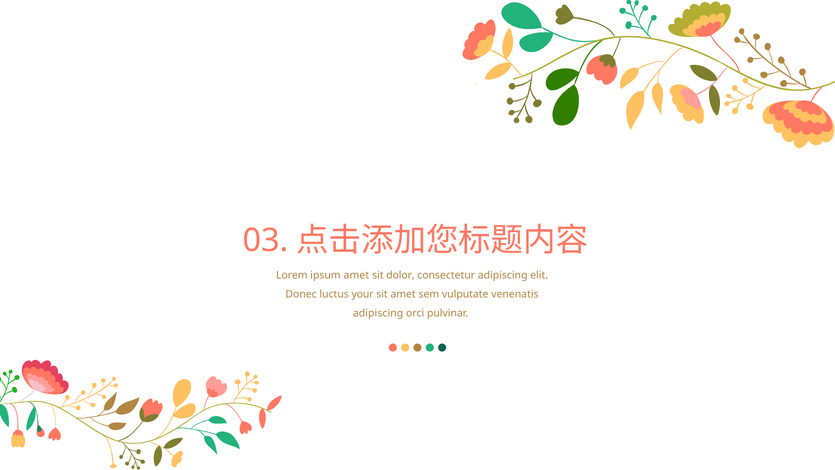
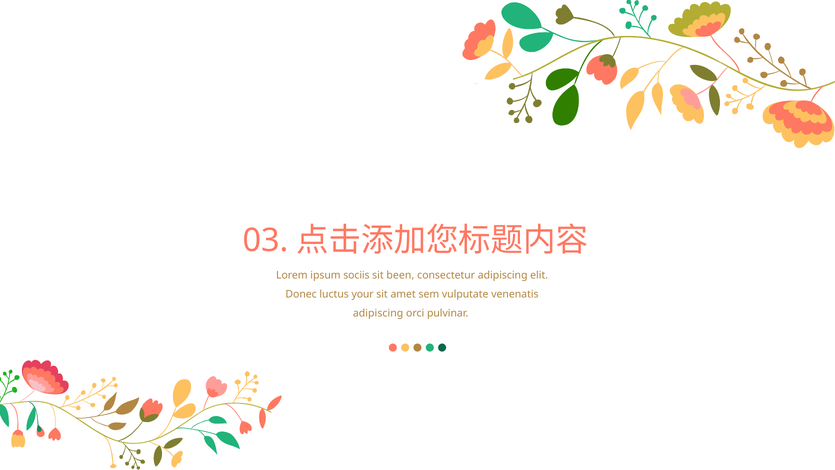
ipsum amet: amet -> sociis
dolor: dolor -> been
